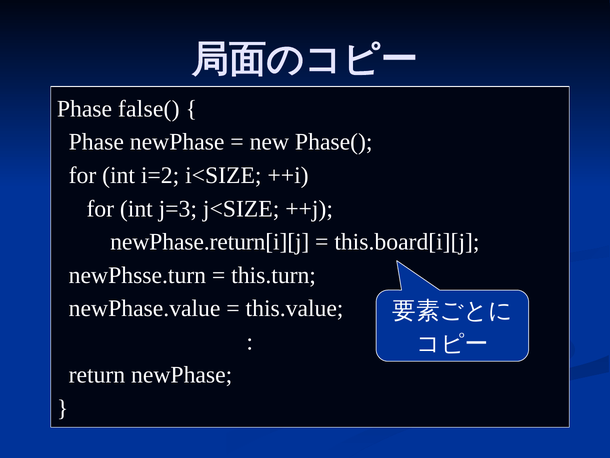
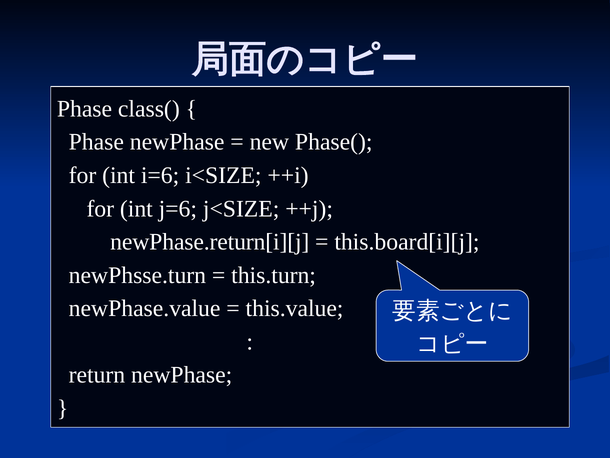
false(: false( -> class(
i=2: i=2 -> i=6
j=3: j=3 -> j=6
